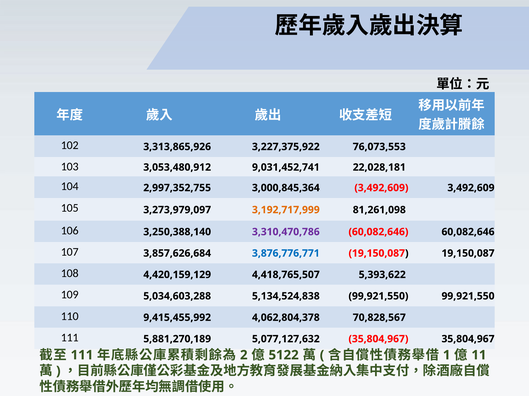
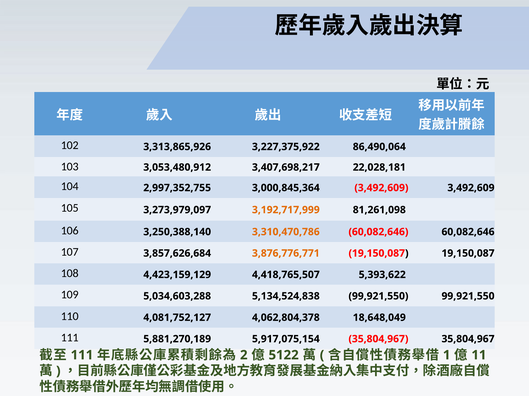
76,073,553: 76,073,553 -> 86,490,064
9,031,452,741: 9,031,452,741 -> 3,407,698,217
3,310,470,786 colour: purple -> orange
3,876,776,771 colour: blue -> orange
4,420,159,129: 4,420,159,129 -> 4,423,159,129
9,415,455,992: 9,415,455,992 -> 4,081,752,127
70,828,567: 70,828,567 -> 18,648,049
5,077,127,632: 5,077,127,632 -> 5,917,075,154
